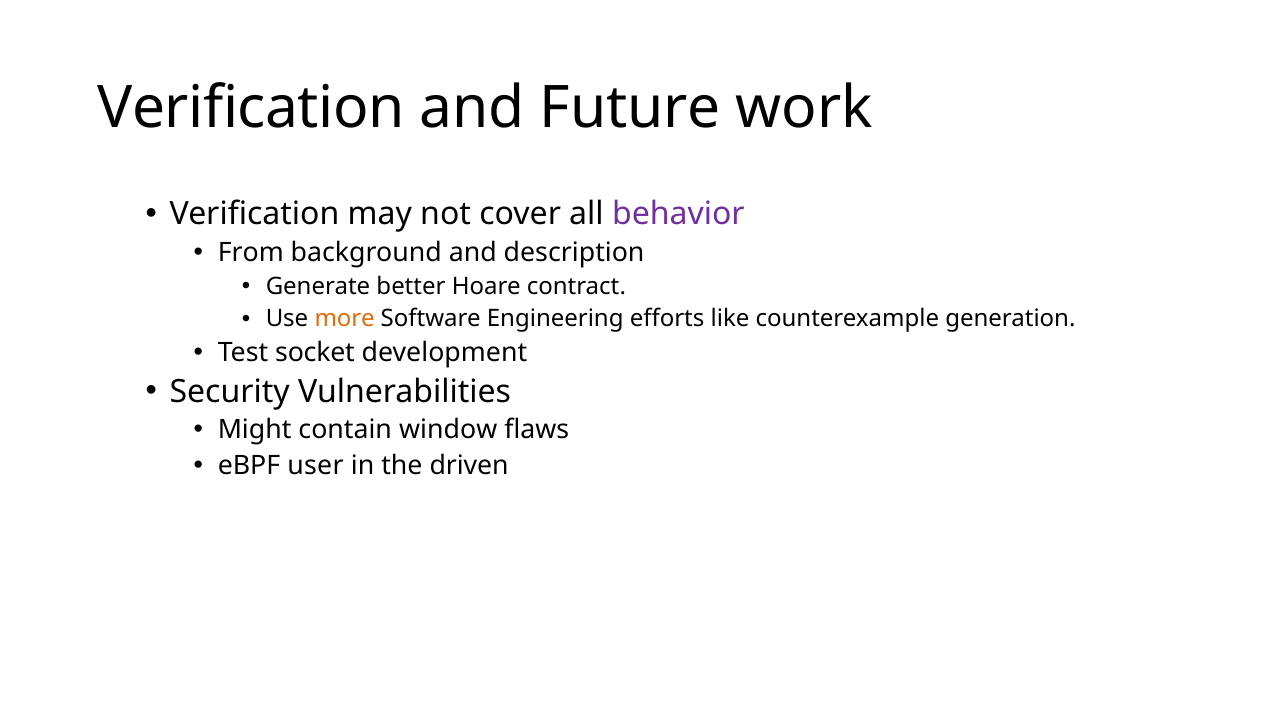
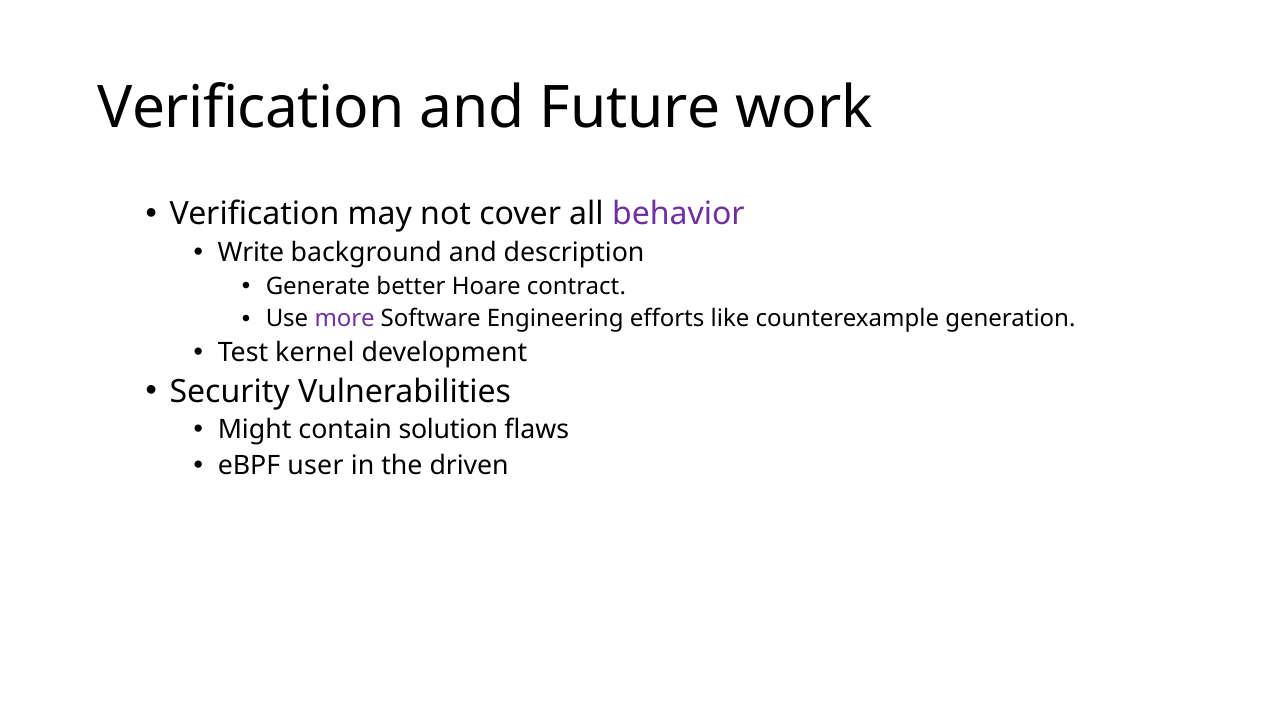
From: From -> Write
more colour: orange -> purple
socket: socket -> kernel
window: window -> solution
